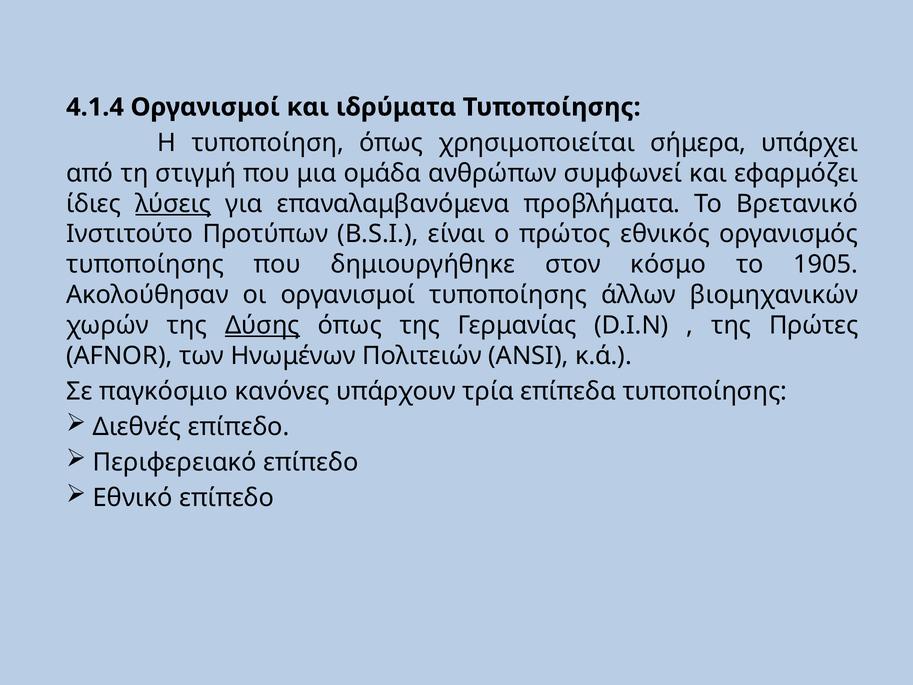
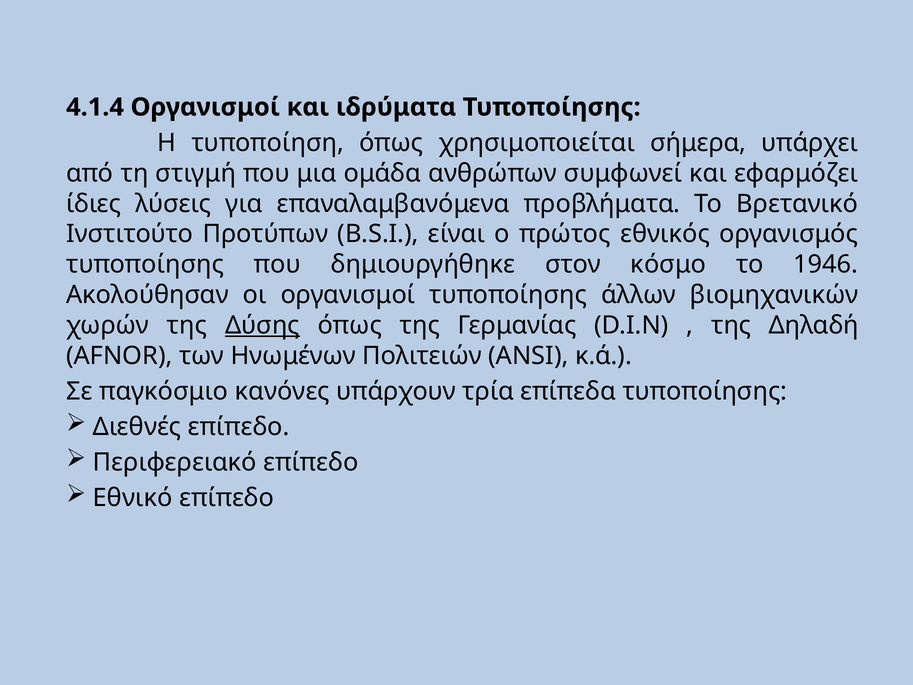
λύσεις underline: present -> none
1905: 1905 -> 1946
Πρώτες: Πρώτες -> Δηλαδή
